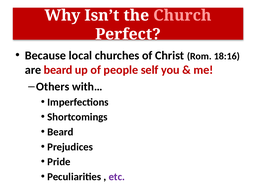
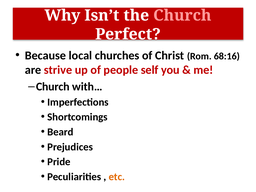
18:16: 18:16 -> 68:16
are beard: beard -> strive
Others at (53, 87): Others -> Church
etc colour: purple -> orange
